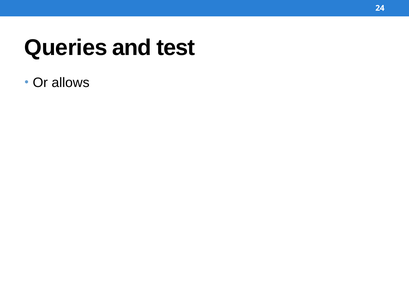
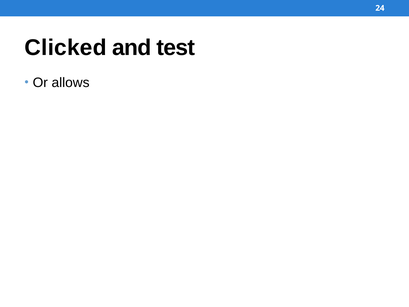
Queries: Queries -> Clicked
